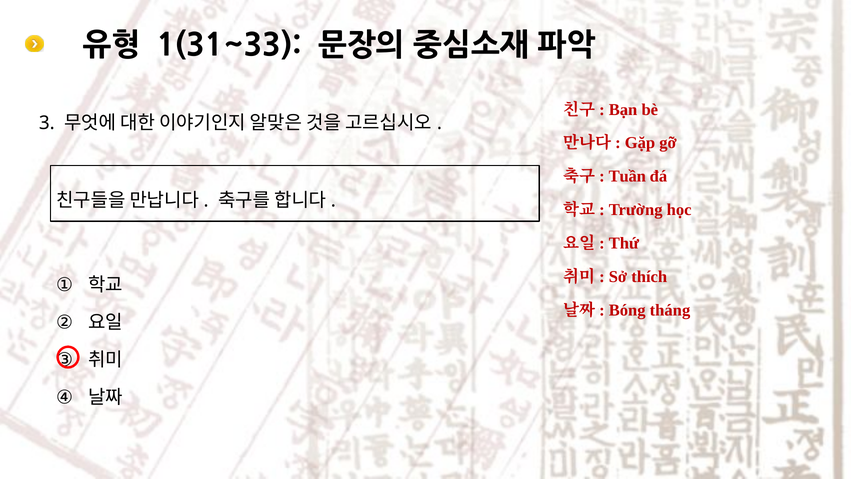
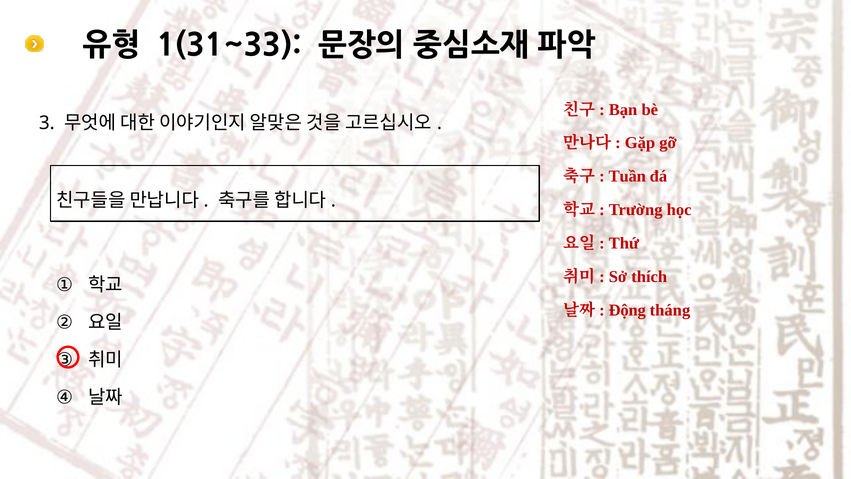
Bóng: Bóng -> Động
